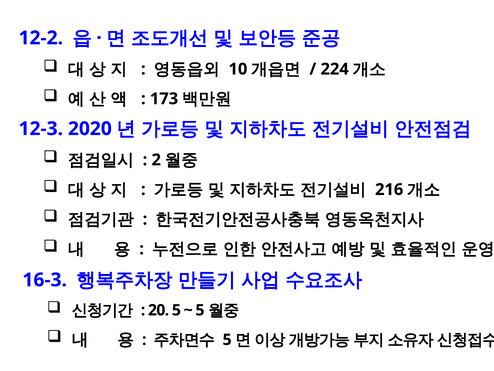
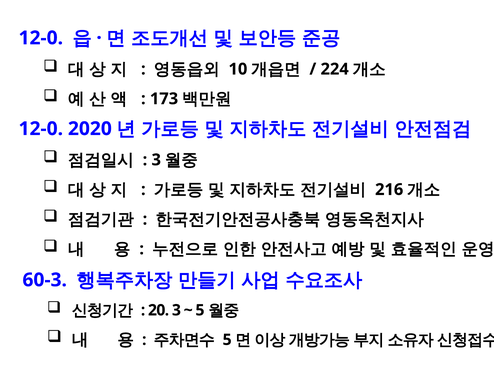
12-2 at (41, 38): 12-2 -> 12-0
12-3 at (41, 129): 12-3 -> 12-0
2 at (156, 160): 2 -> 3
16-3: 16-3 -> 60-3
20 5: 5 -> 3
